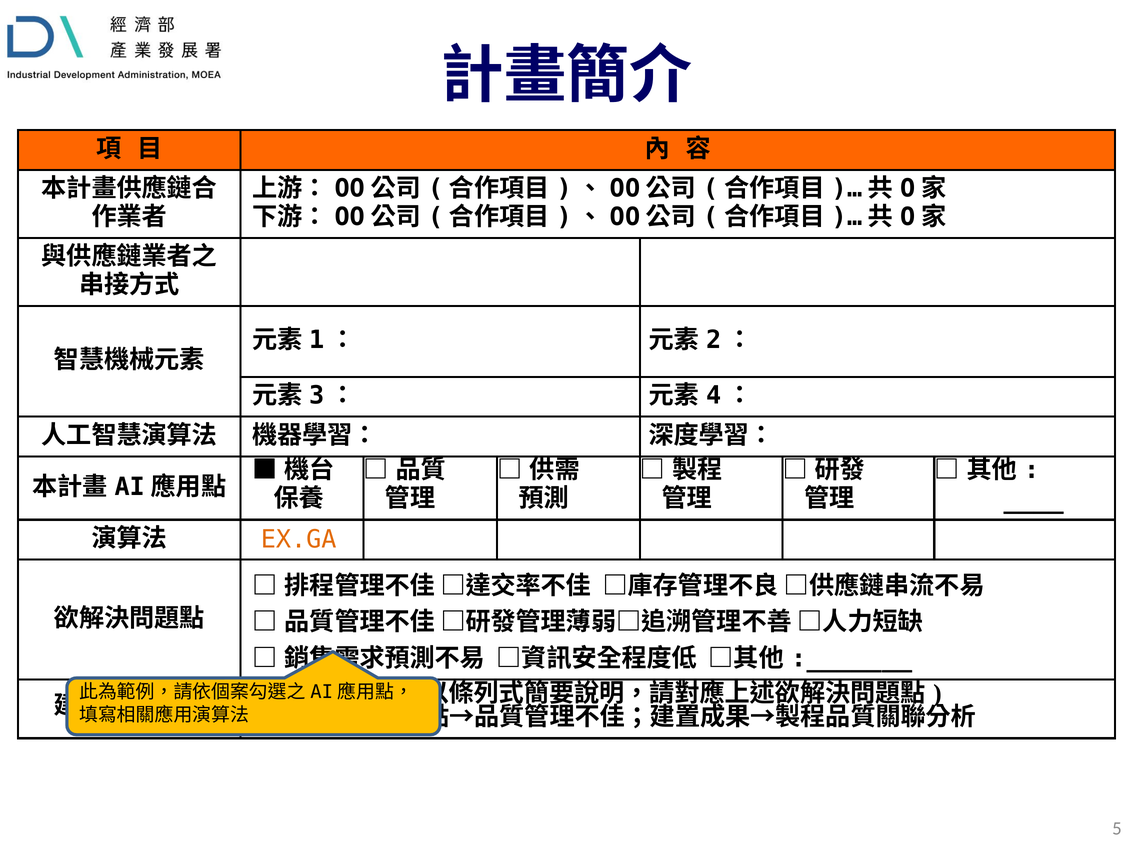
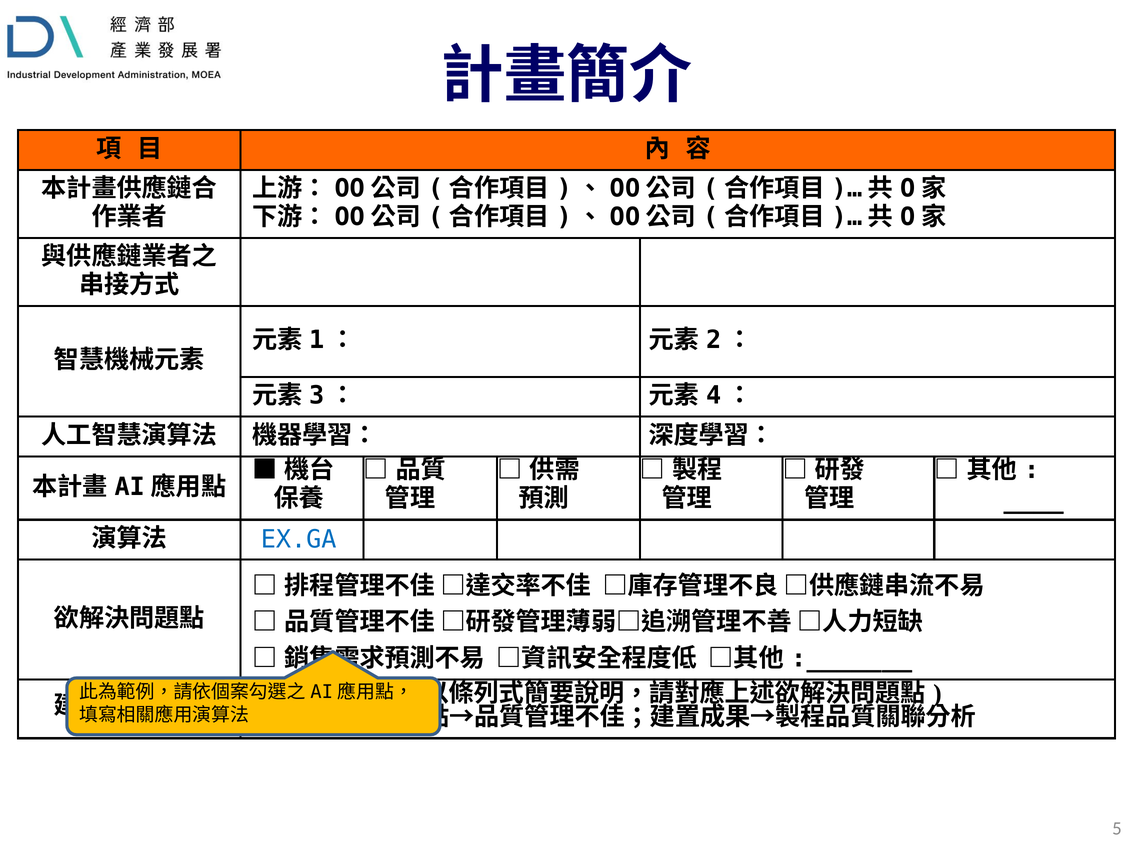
EX.GA colour: orange -> blue
